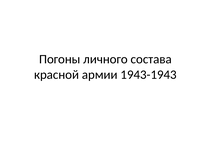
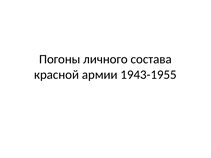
1943-1943: 1943-1943 -> 1943-1955
